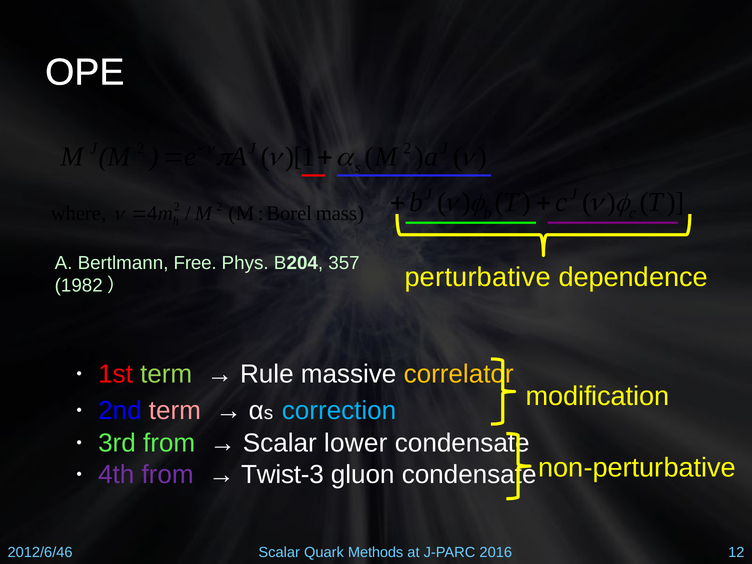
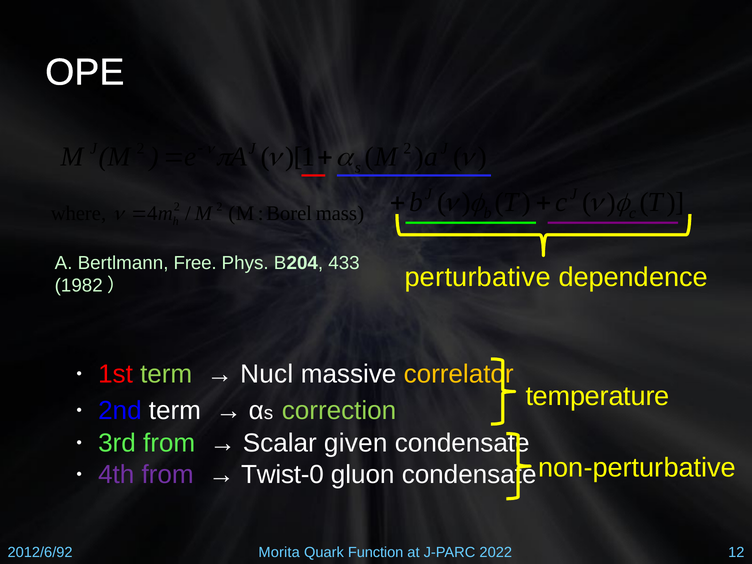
357: 357 -> 433
Rule: Rule -> Nucl
modification: modification -> temperature
term at (175, 411) colour: pink -> white
correction colour: light blue -> light green
lower: lower -> given
Twist-3: Twist-3 -> Twist-0
2012/6/46: 2012/6/46 -> 2012/6/92
Scalar at (279, 552): Scalar -> Morita
Methods: Methods -> Function
2016: 2016 -> 2022
